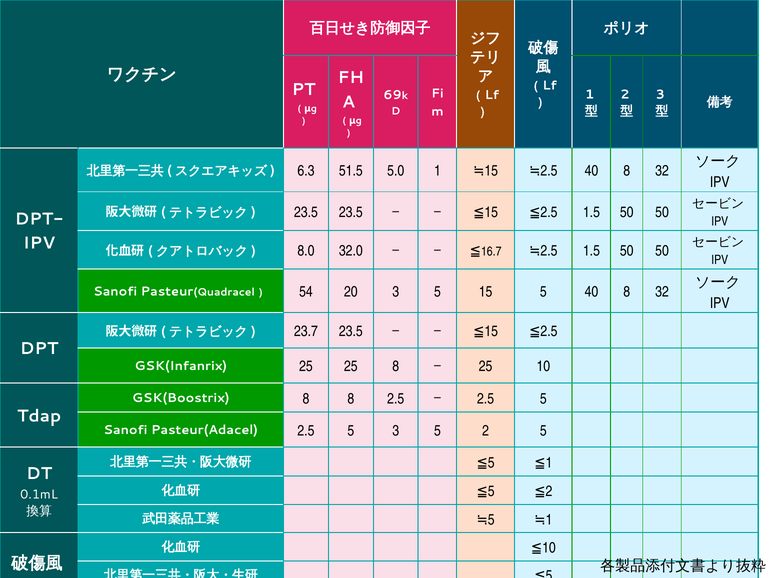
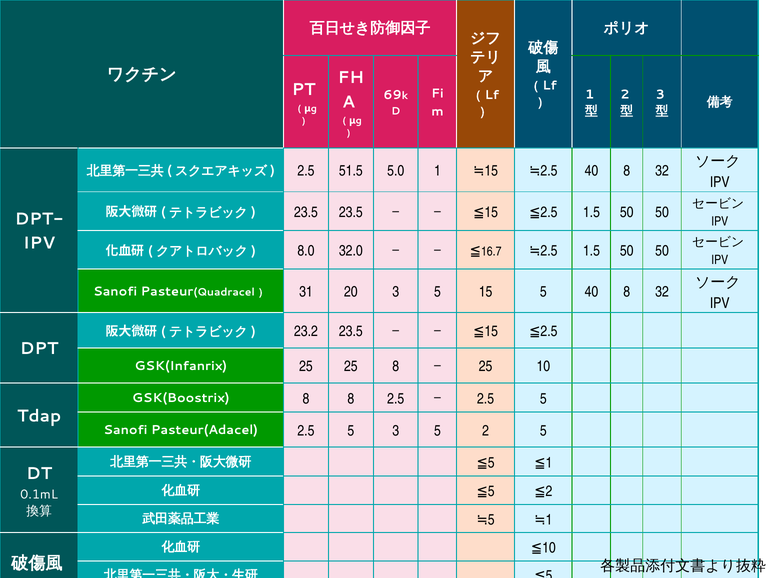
6.3 at (306, 171): 6.3 -> 2.5
54: 54 -> 31
23.7: 23.7 -> 23.2
